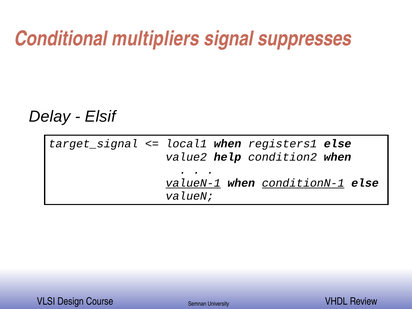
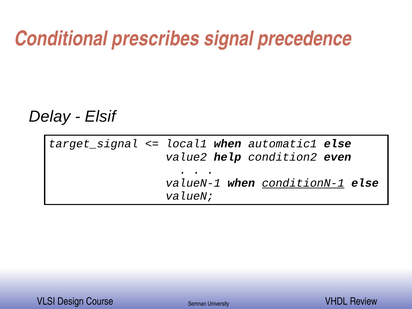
multipliers: multipliers -> prescribes
suppresses: suppresses -> precedence
registers1: registers1 -> automatic1
condition2 when: when -> even
valueN-1 underline: present -> none
